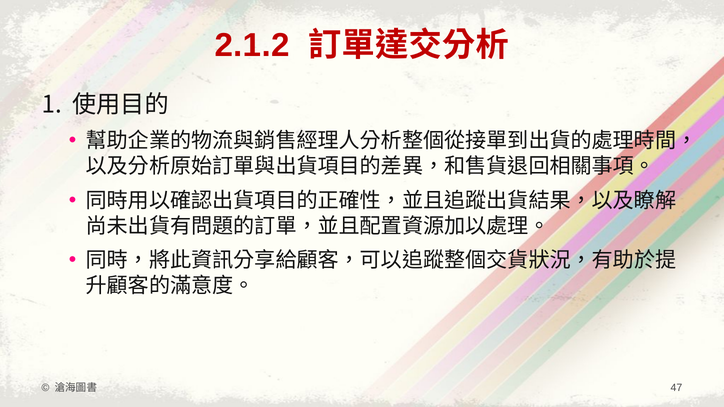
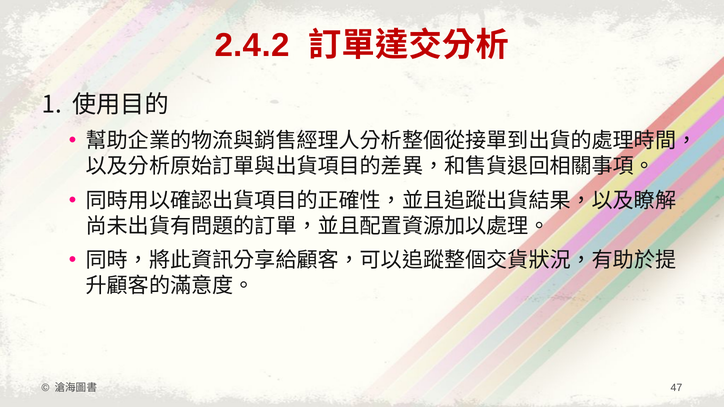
2.1.2: 2.1.2 -> 2.4.2
